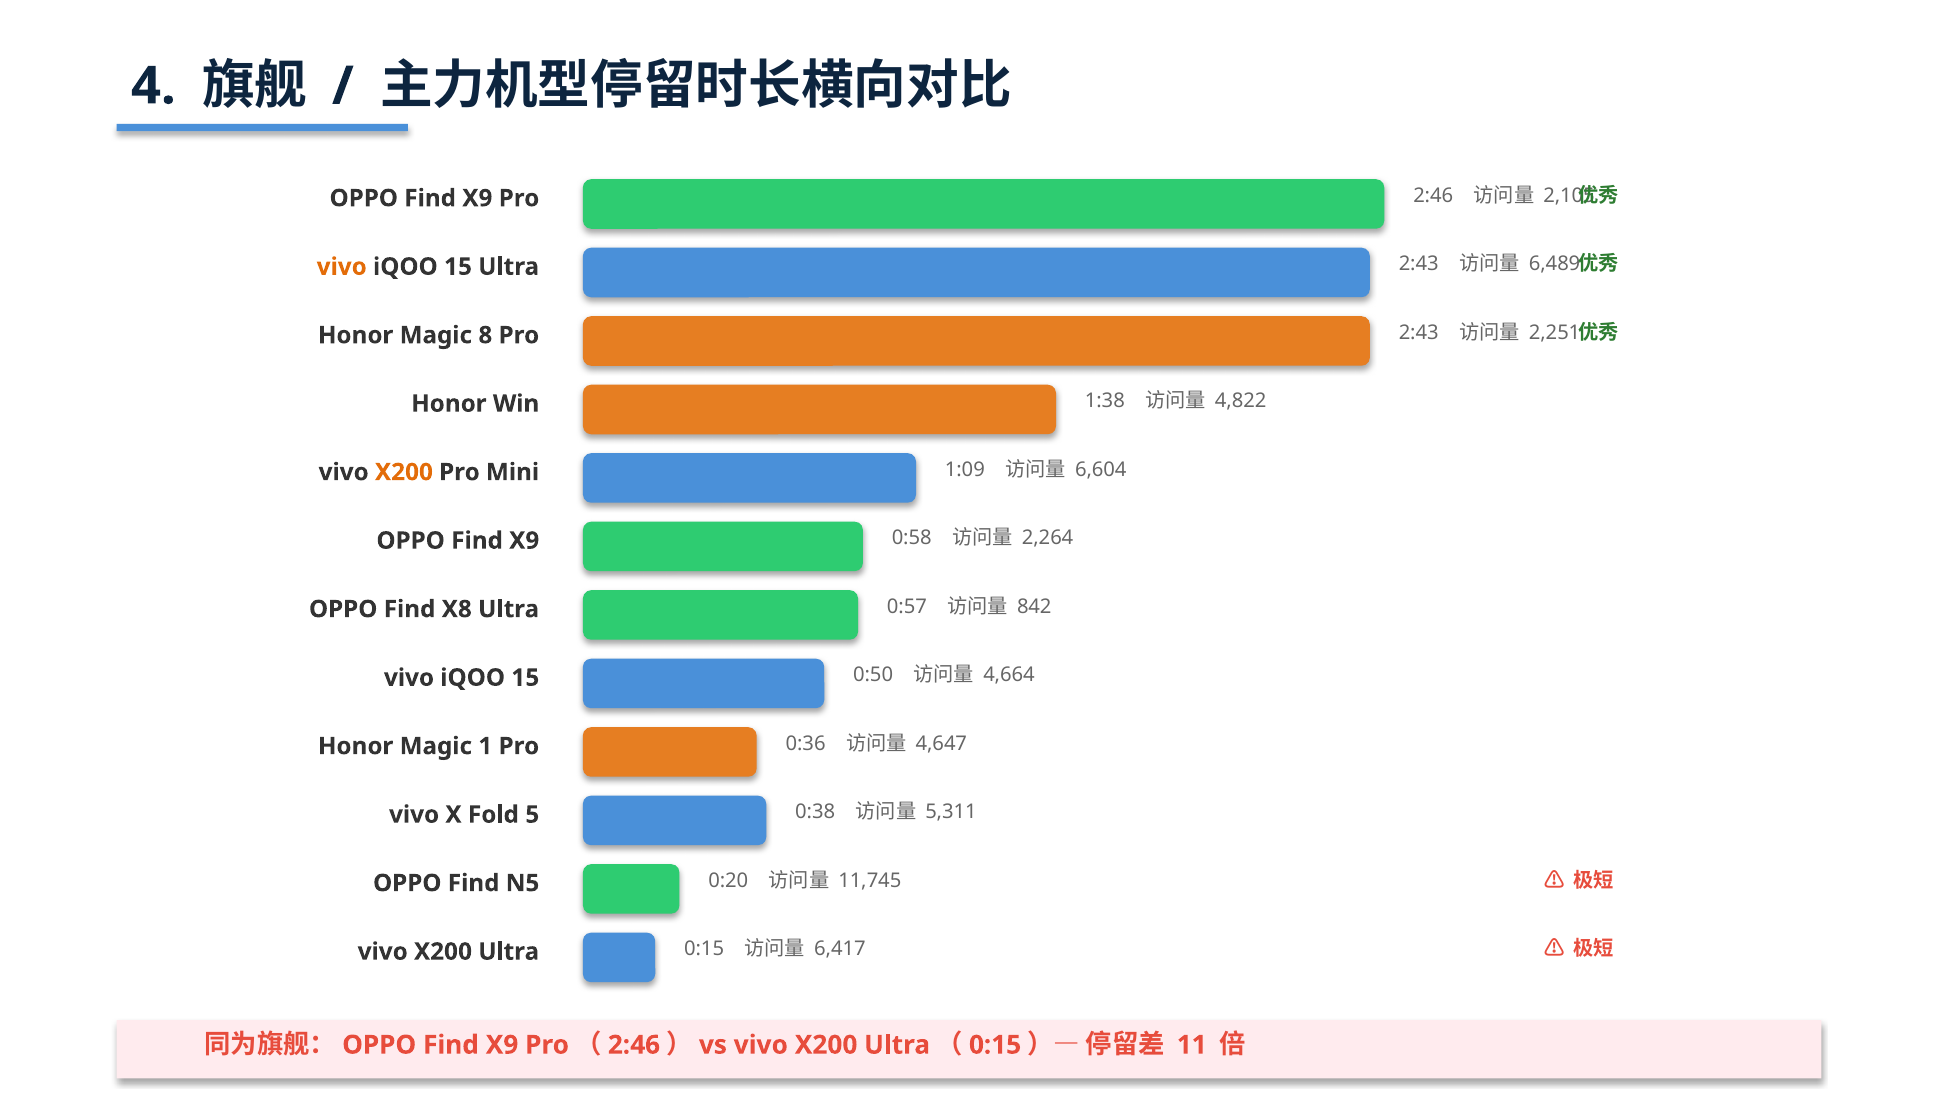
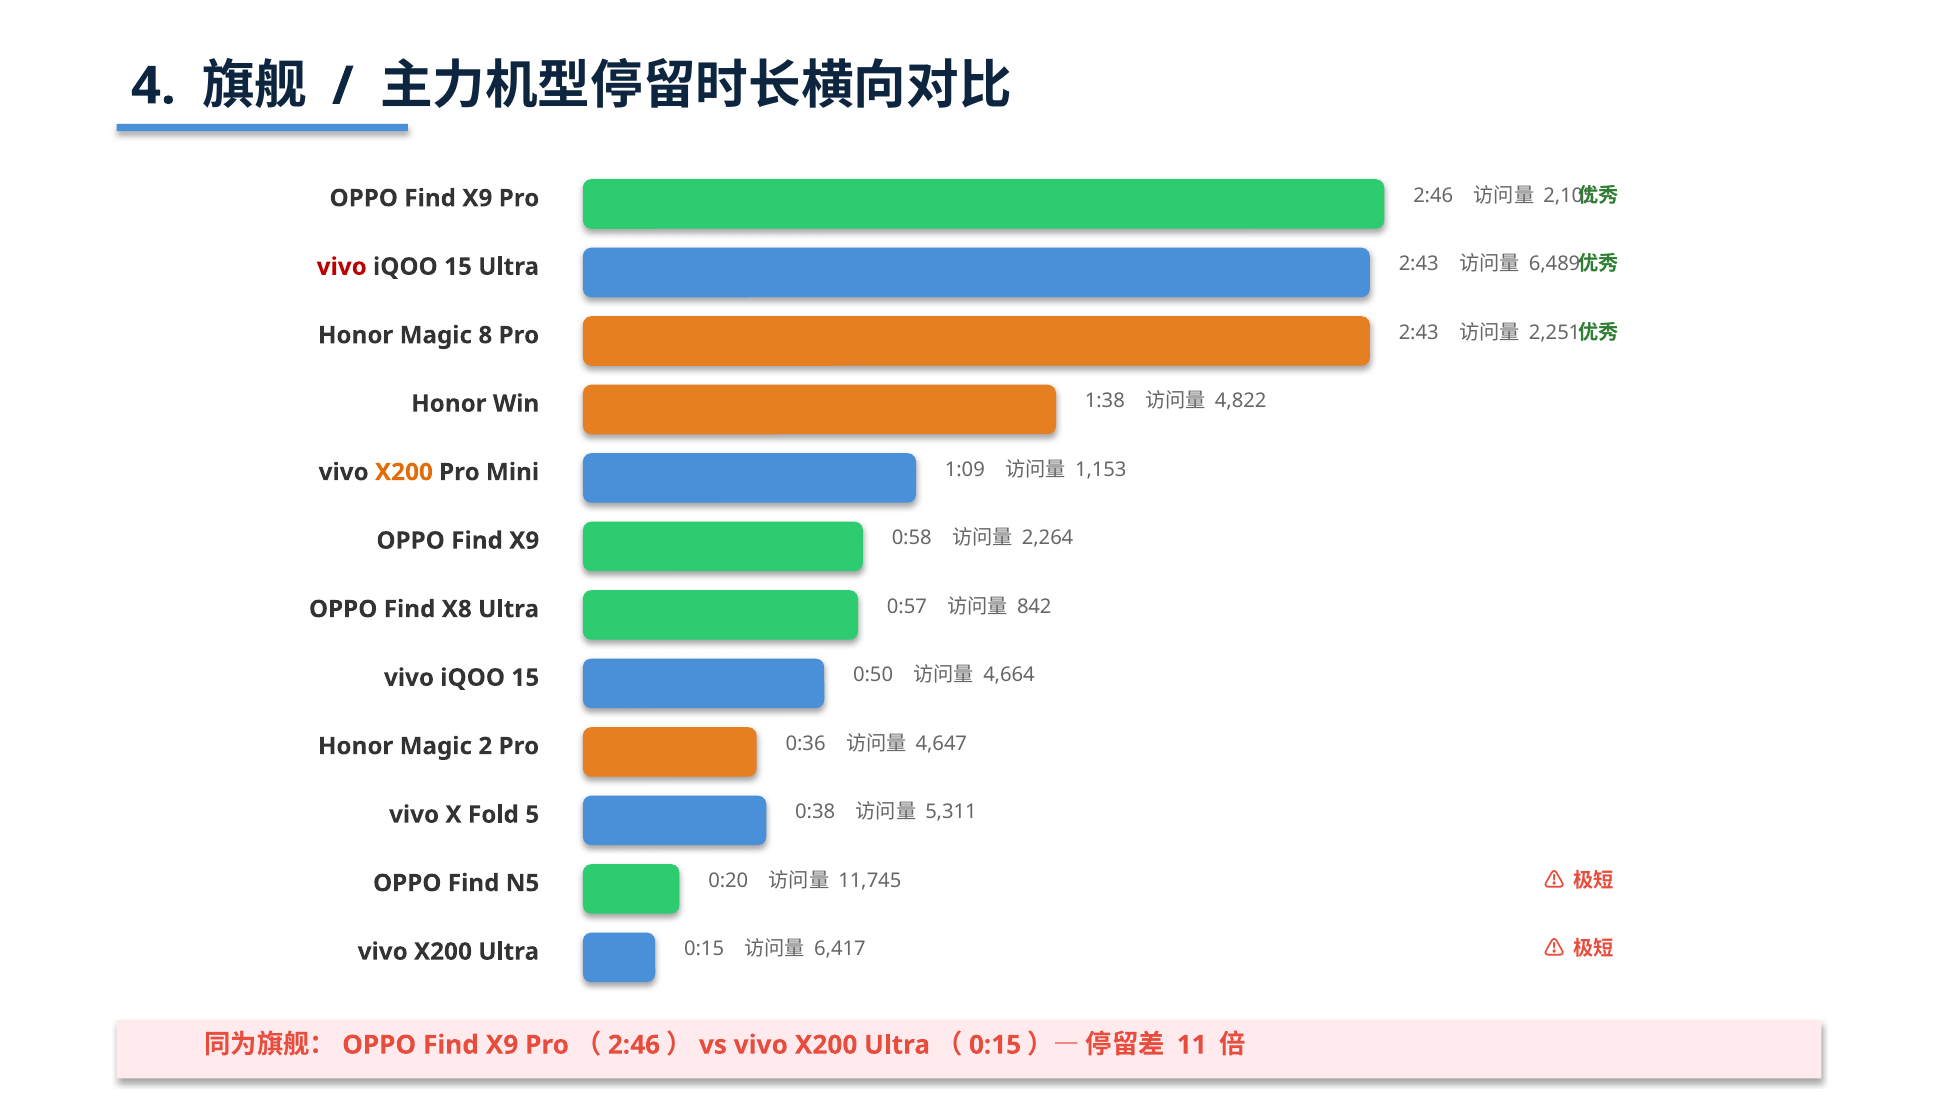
vivo at (342, 267) colour: orange -> red
6,604: 6,604 -> 1,153
1: 1 -> 2
